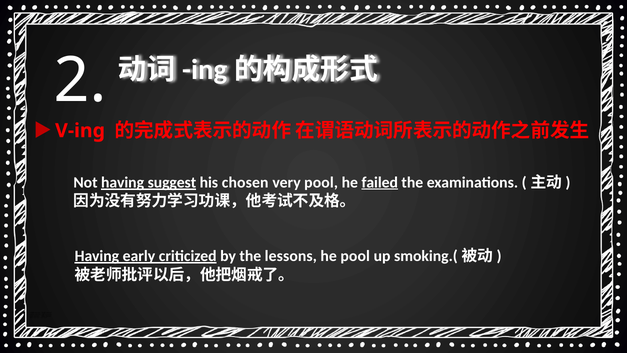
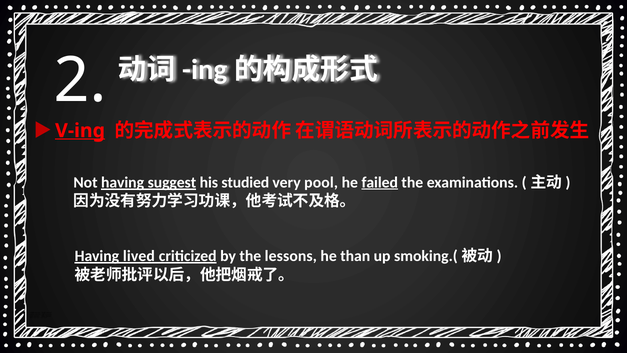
V-ing underline: none -> present
chosen: chosen -> studied
early: early -> lived
he pool: pool -> than
